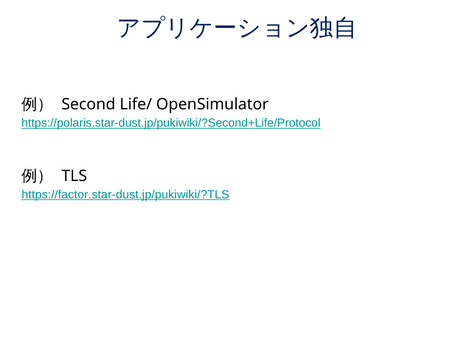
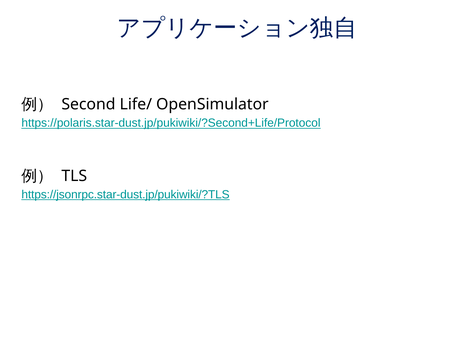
https://factor.star-dust.jp/pukiwiki/?TLS: https://factor.star-dust.jp/pukiwiki/?TLS -> https://jsonrpc.star-dust.jp/pukiwiki/?TLS
